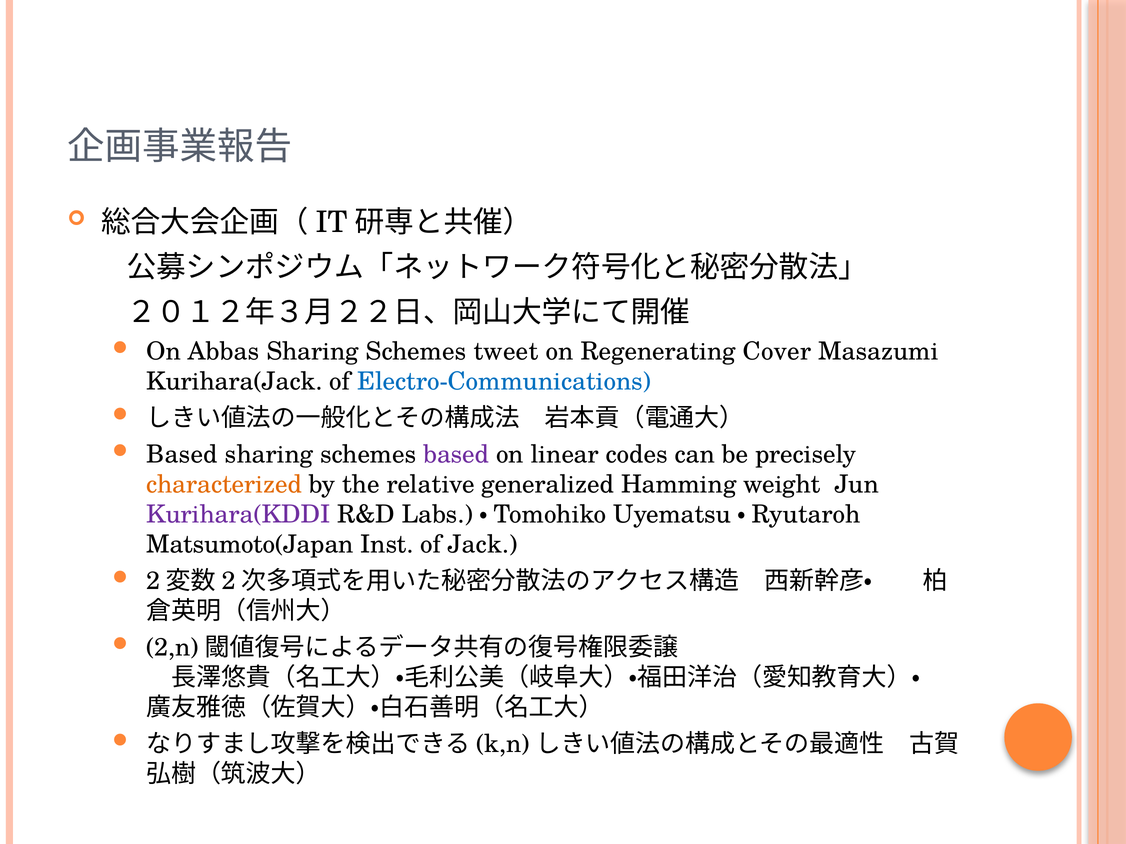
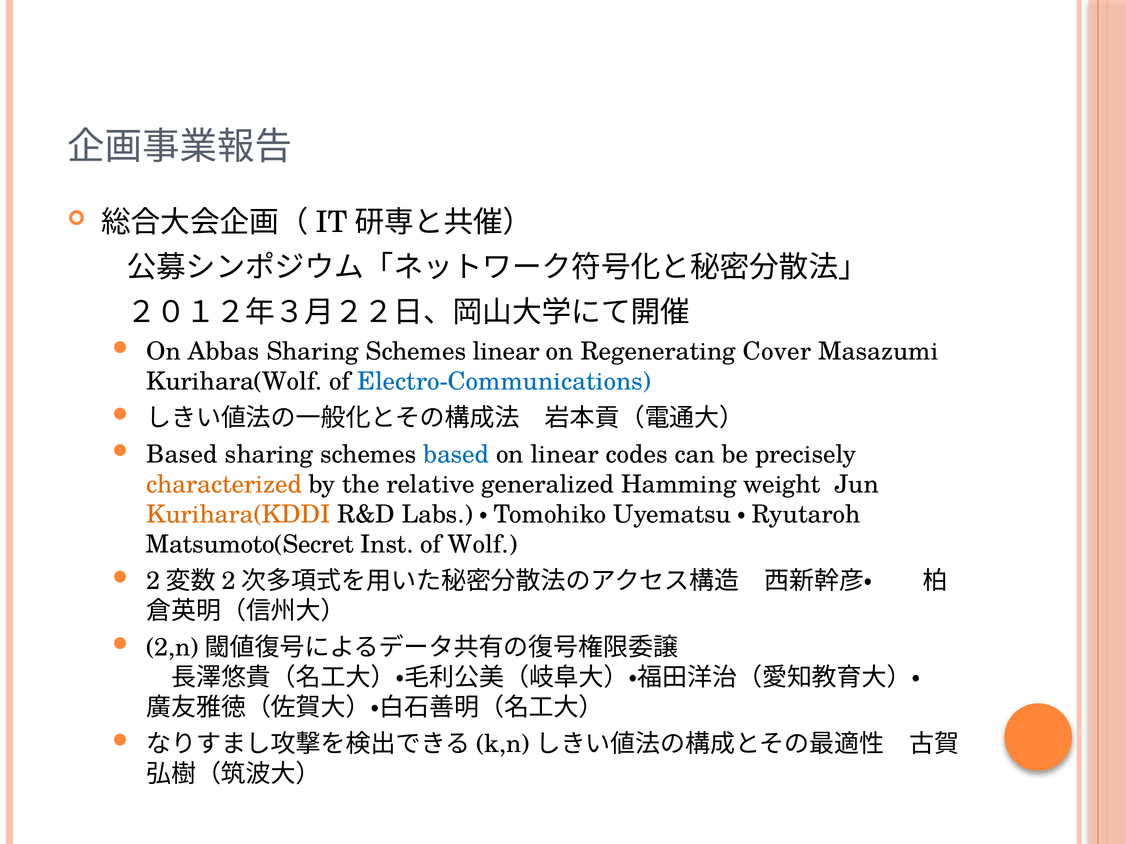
Schemes tweet: tweet -> linear
Kurihara(Jack: Kurihara(Jack -> Kurihara(Wolf
based at (456, 455) colour: purple -> blue
Kurihara(KDDI colour: purple -> orange
Matsumoto(Japan: Matsumoto(Japan -> Matsumoto(Secret
Jack: Jack -> Wolf
